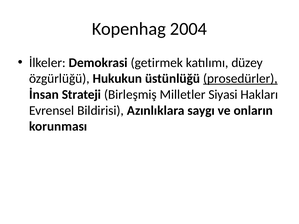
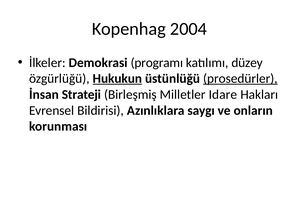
getirmek: getirmek -> programı
Hukukun underline: none -> present
Siyasi: Siyasi -> Idare
